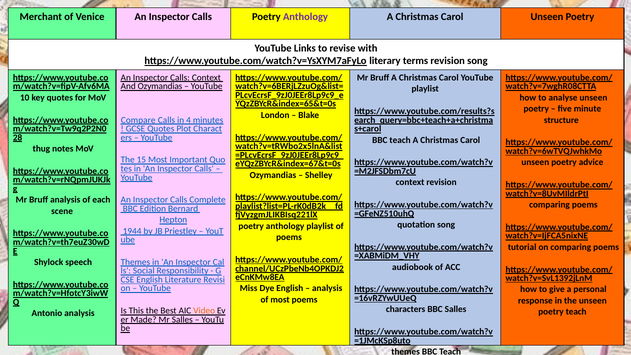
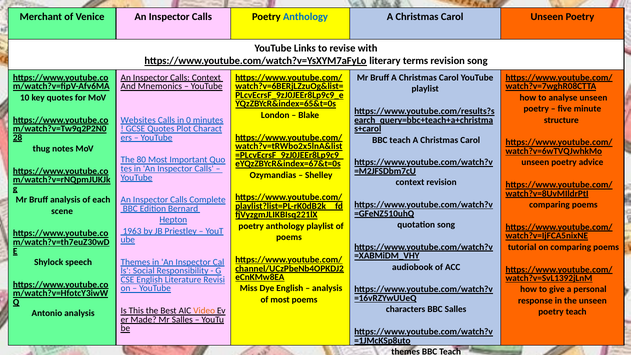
Anthology at (305, 17) colour: purple -> blue
And Ozymandias: Ozymandias -> Mnemonics
Compare: Compare -> Websites
4: 4 -> 0
15: 15 -> 80
1944: 1944 -> 1963
